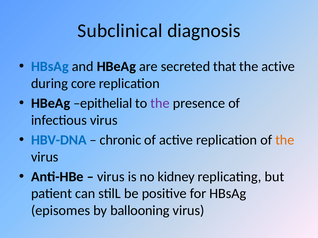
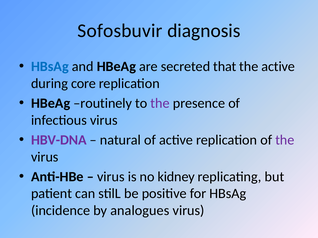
Subclinical: Subclinical -> Sofosbuvir
epithelial: epithelial -> routinely
HBV-DNA colour: blue -> purple
chronic: chronic -> natural
the at (285, 140) colour: orange -> purple
episomes: episomes -> incidence
ballooning: ballooning -> analogues
